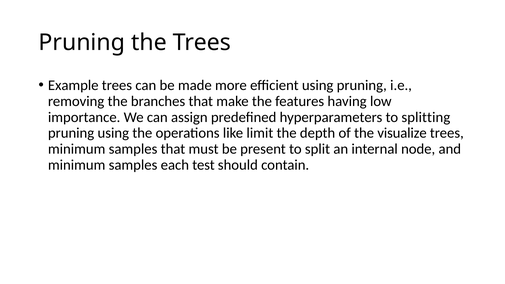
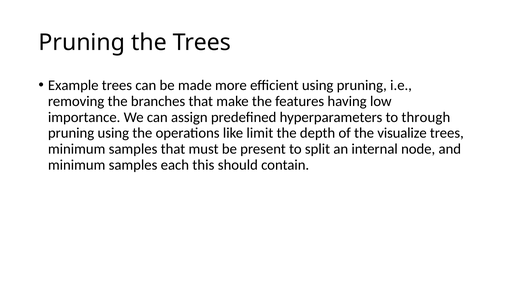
splitting: splitting -> through
test: test -> this
